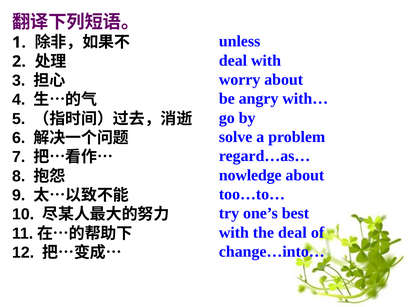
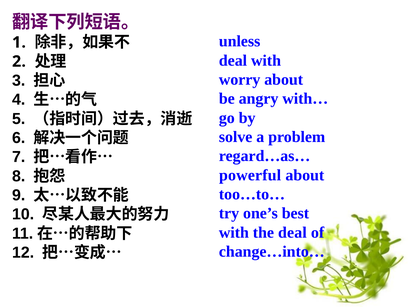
nowledge: nowledge -> powerful
